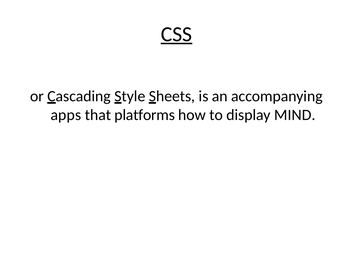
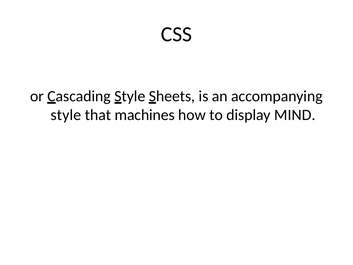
CSS underline: present -> none
apps at (66, 115): apps -> style
platforms: platforms -> machines
